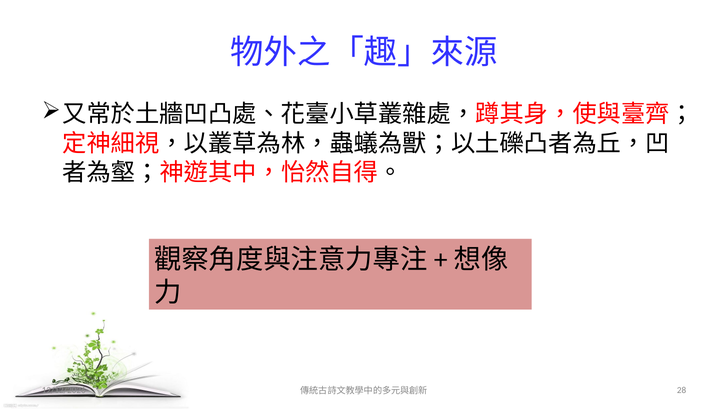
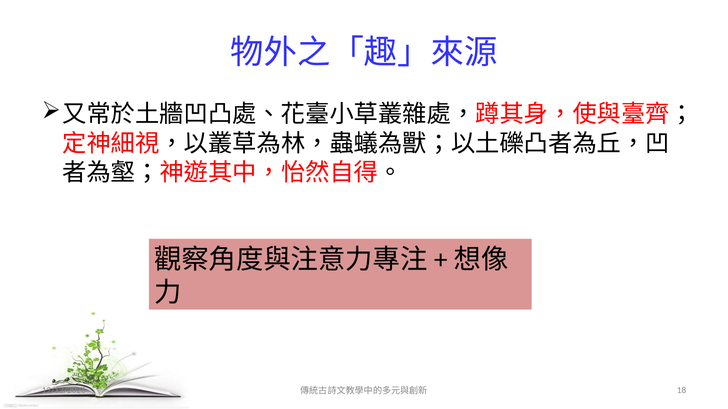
28: 28 -> 18
